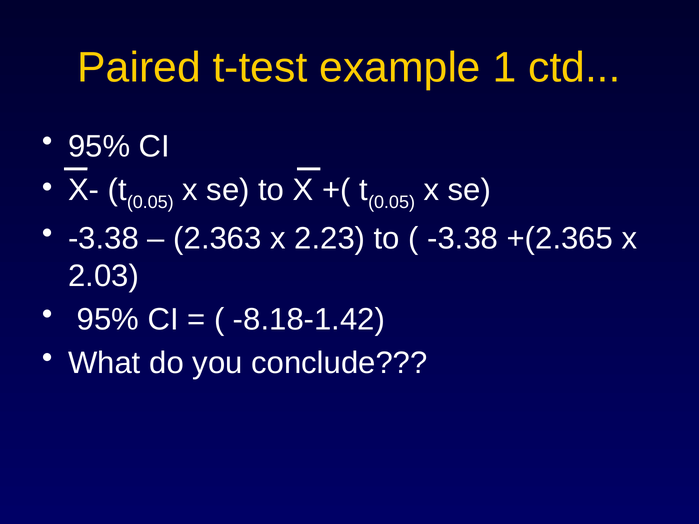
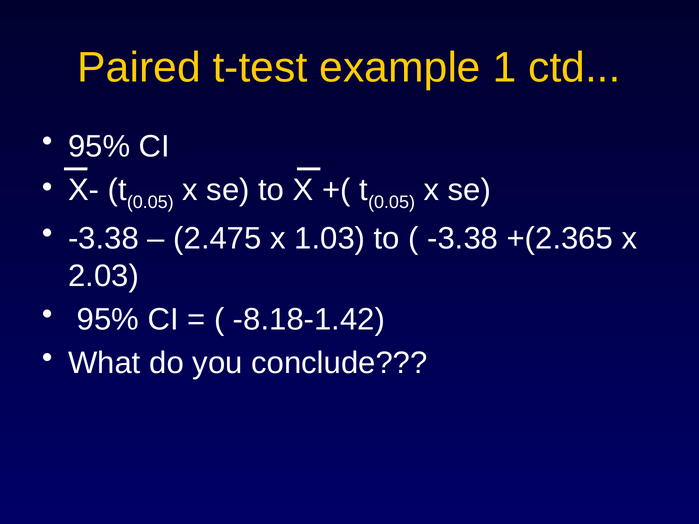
2.363: 2.363 -> 2.475
2.23: 2.23 -> 1.03
